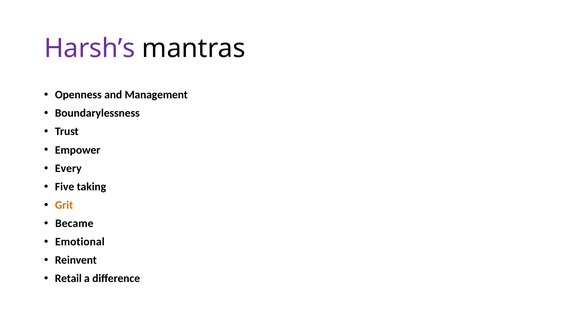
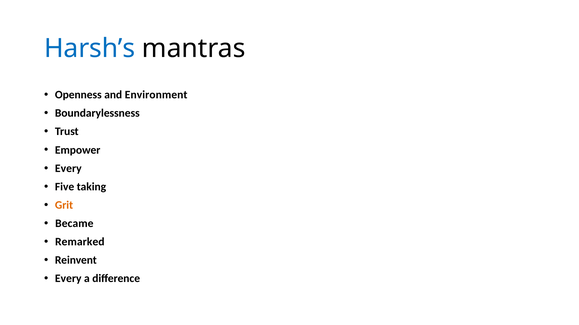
Harsh’s colour: purple -> blue
Management: Management -> Environment
Emotional: Emotional -> Remarked
Retail at (68, 279): Retail -> Every
